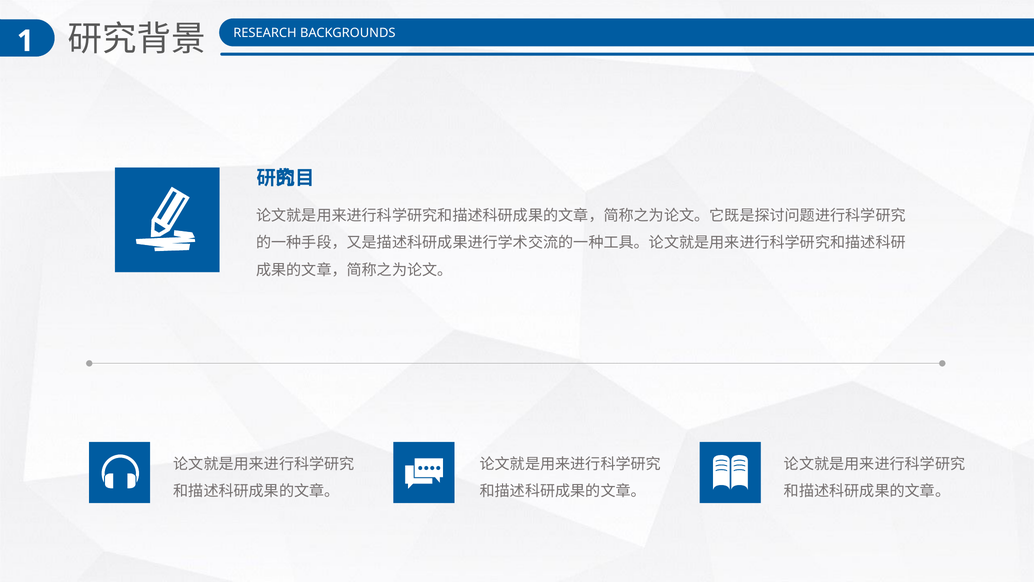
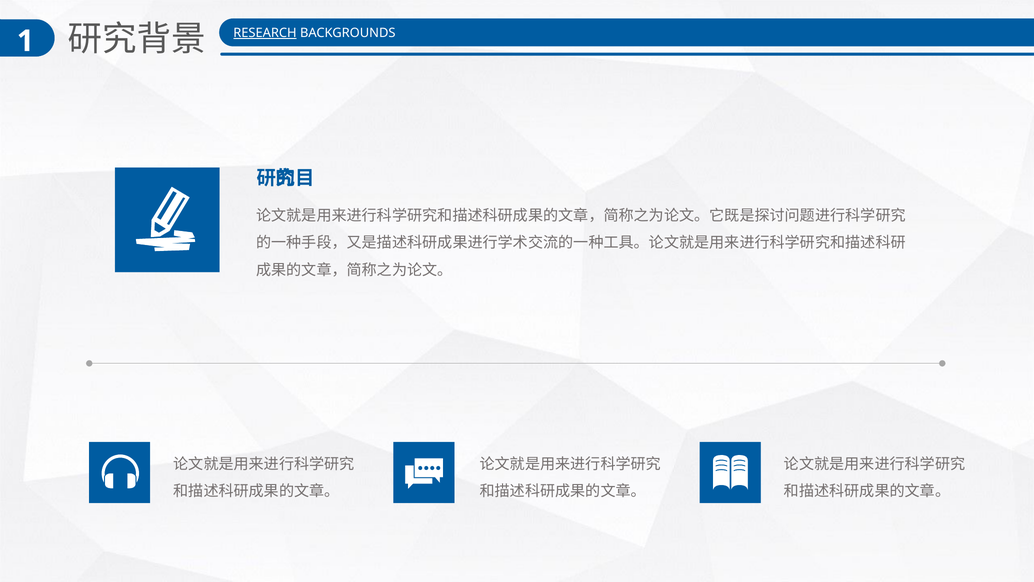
RESEARCH underline: none -> present
